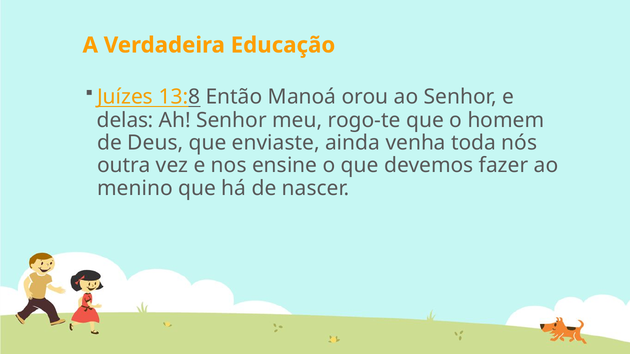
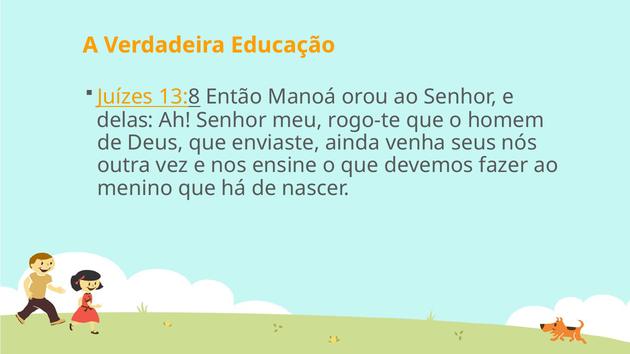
toda: toda -> seus
